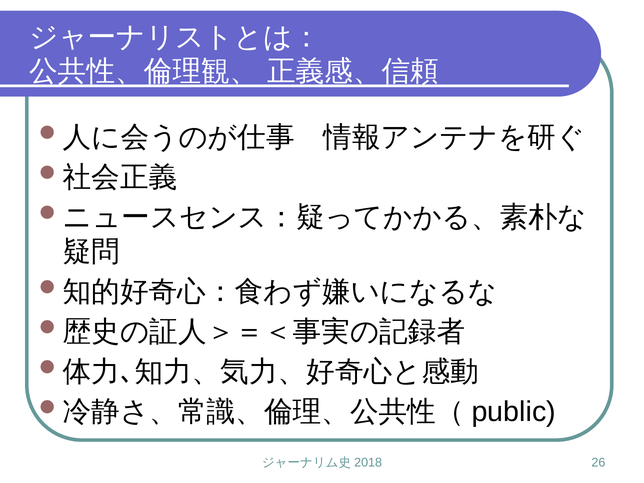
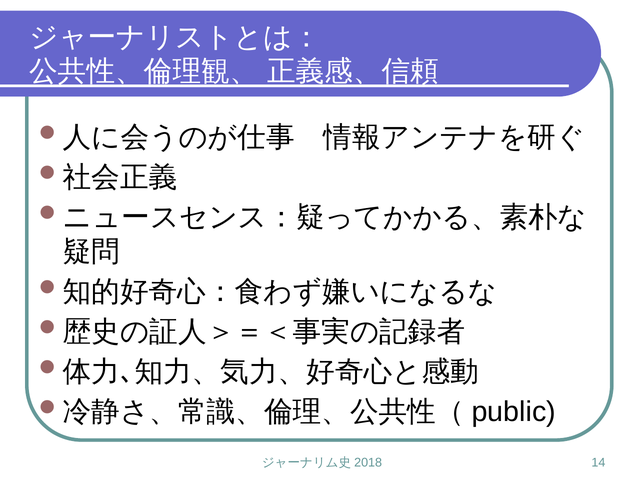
26: 26 -> 14
